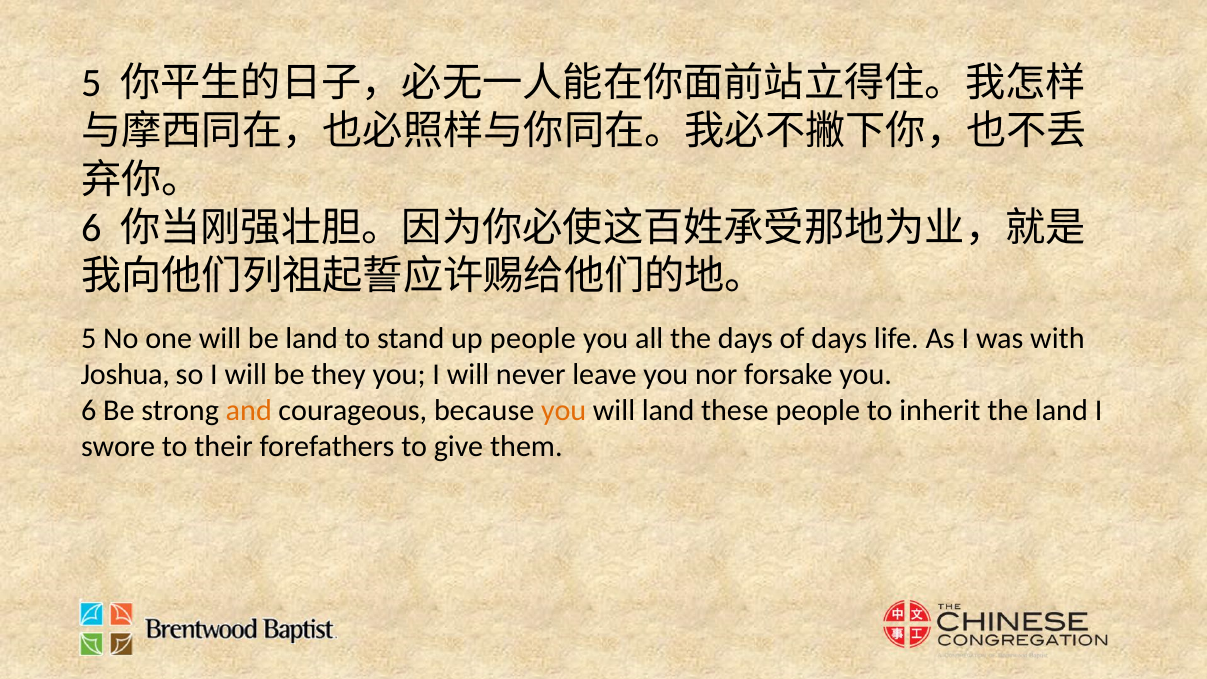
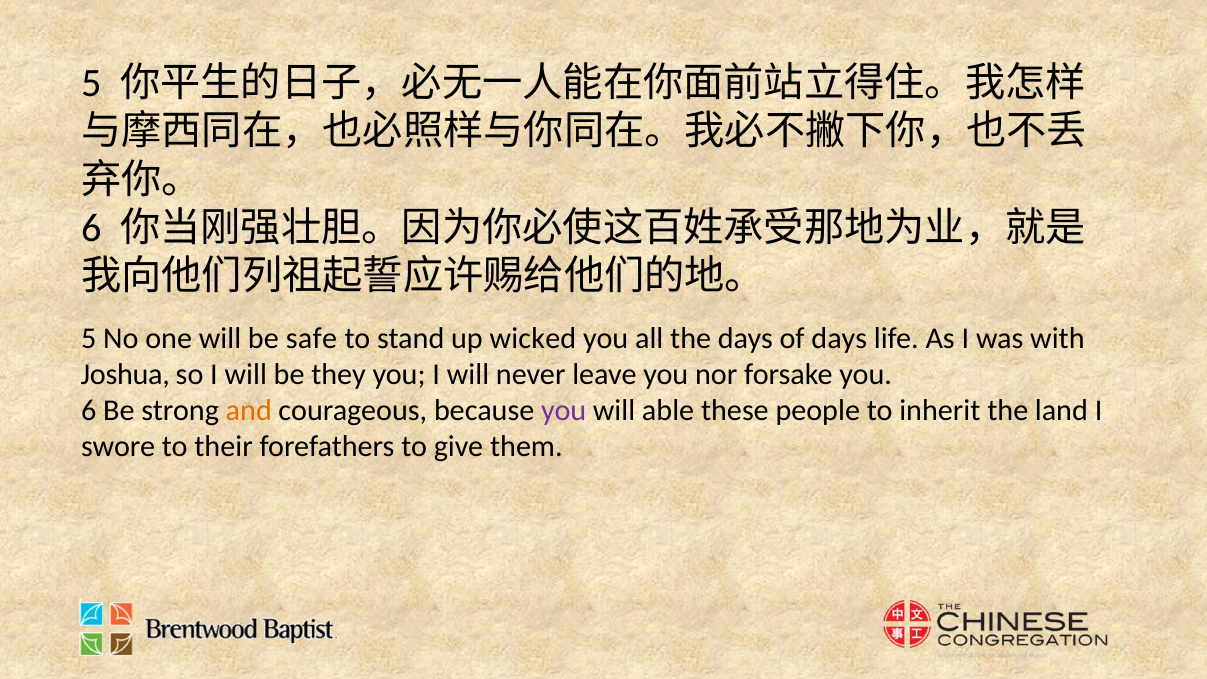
be land: land -> safe
up people: people -> wicked
you at (564, 410) colour: orange -> purple
will land: land -> able
